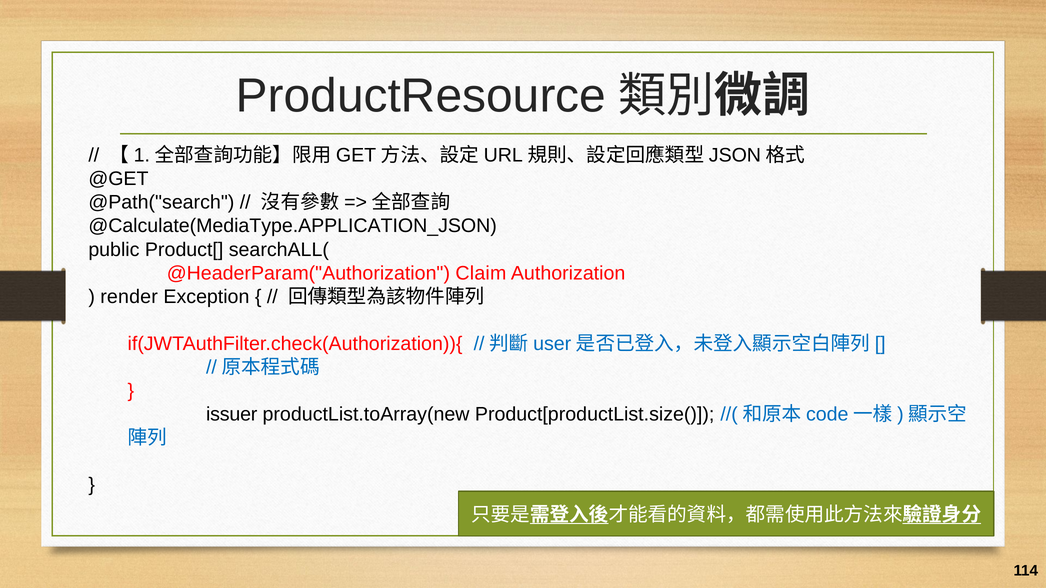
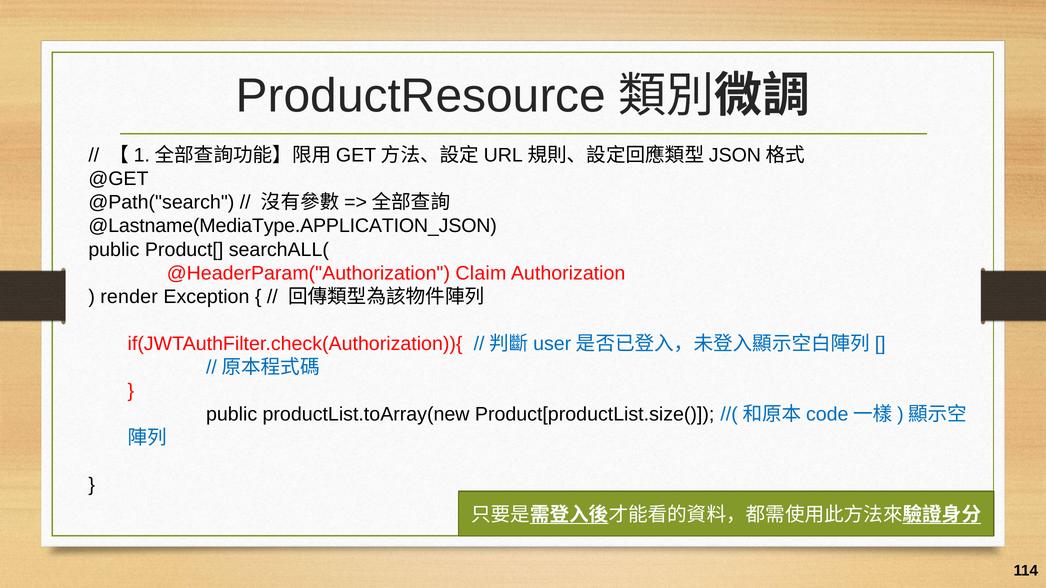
@Calculate(MediaType.APPLICATION_JSON: @Calculate(MediaType.APPLICATION_JSON -> @Lastname(MediaType.APPLICATION_JSON
issuer at (232, 414): issuer -> public
